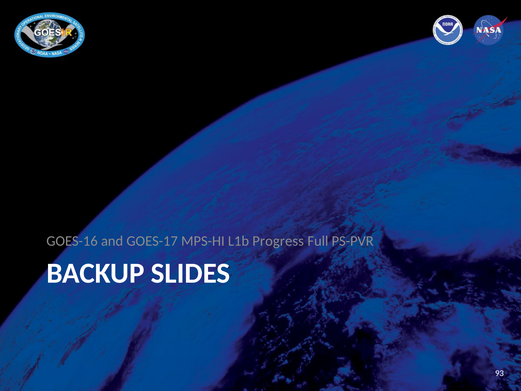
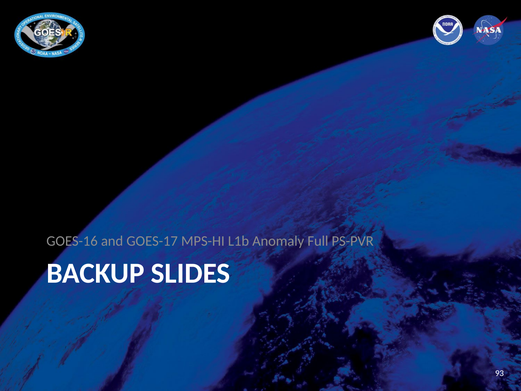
Progress: Progress -> Anomaly
